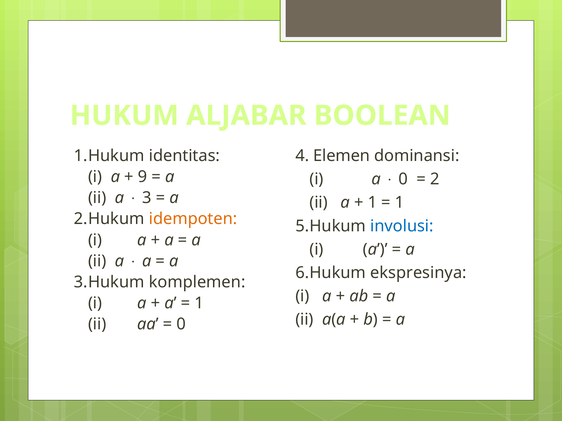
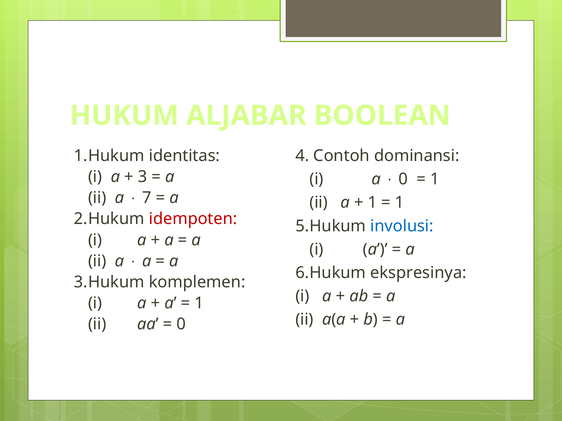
Elemen: Elemen -> Contoh
9: 9 -> 3
2 at (435, 179): 2 -> 1
3: 3 -> 7
idempoten colour: orange -> red
